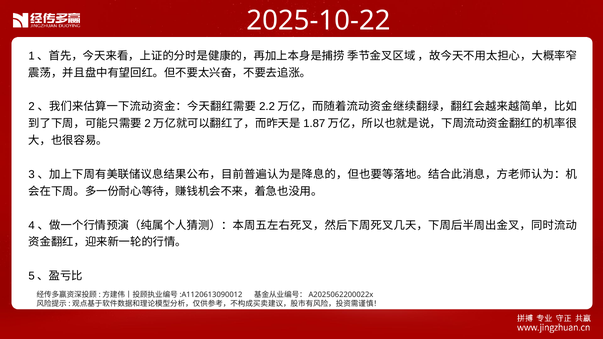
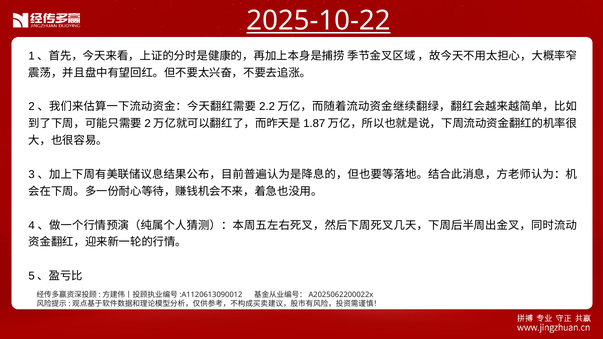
2025-10-22 underline: none -> present
